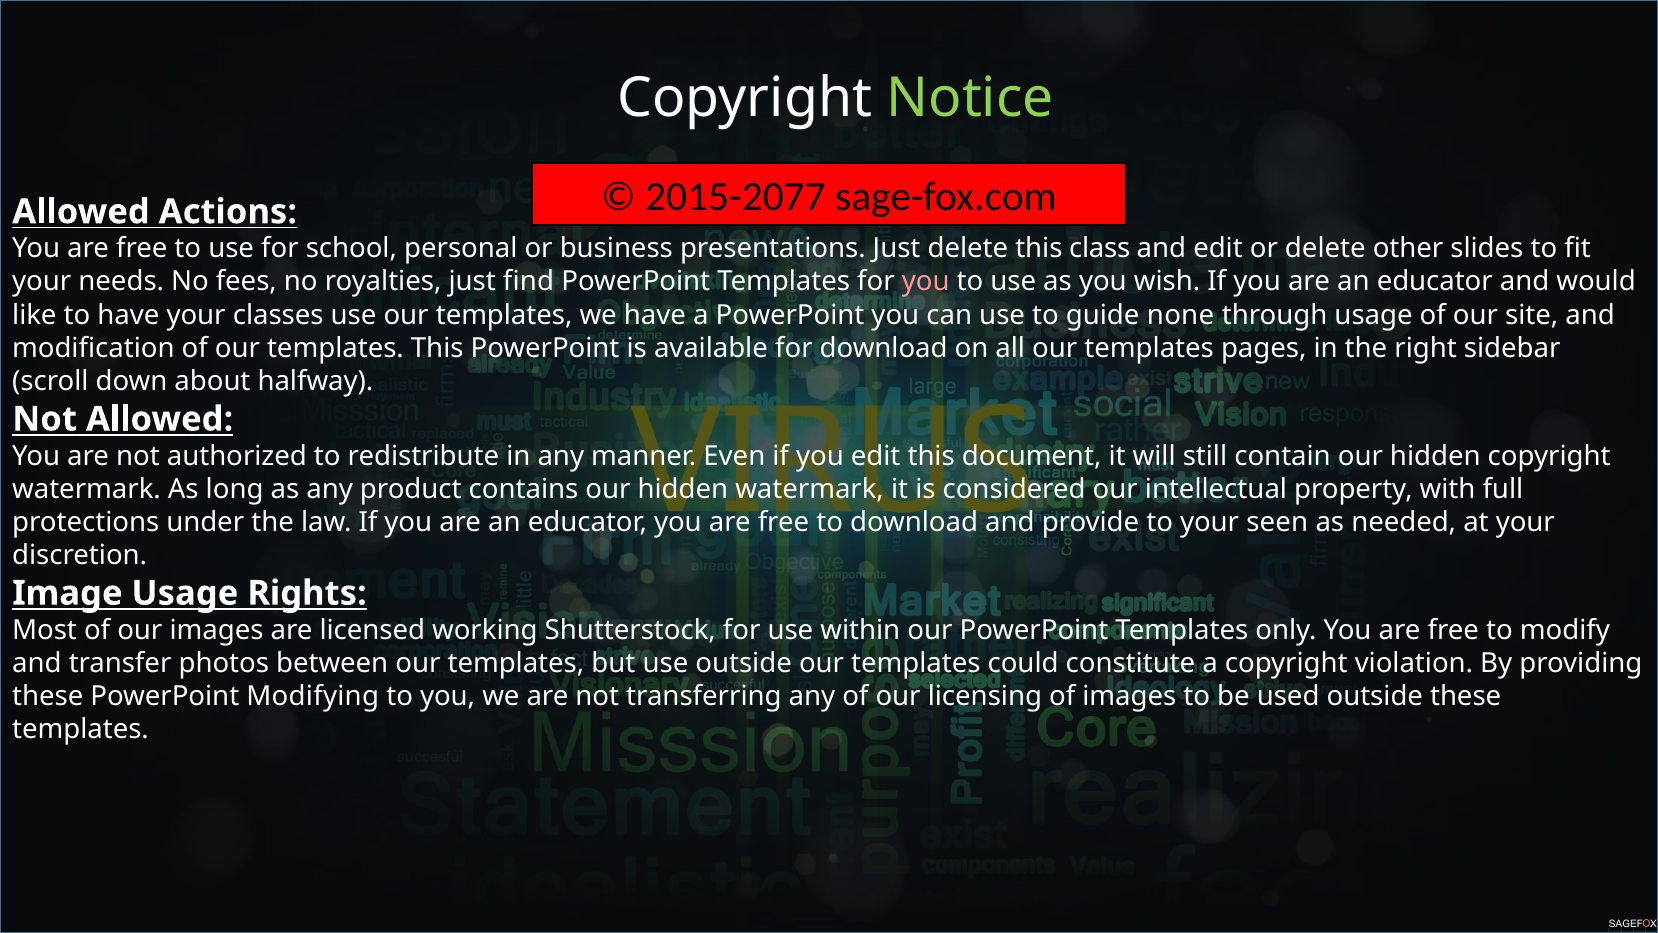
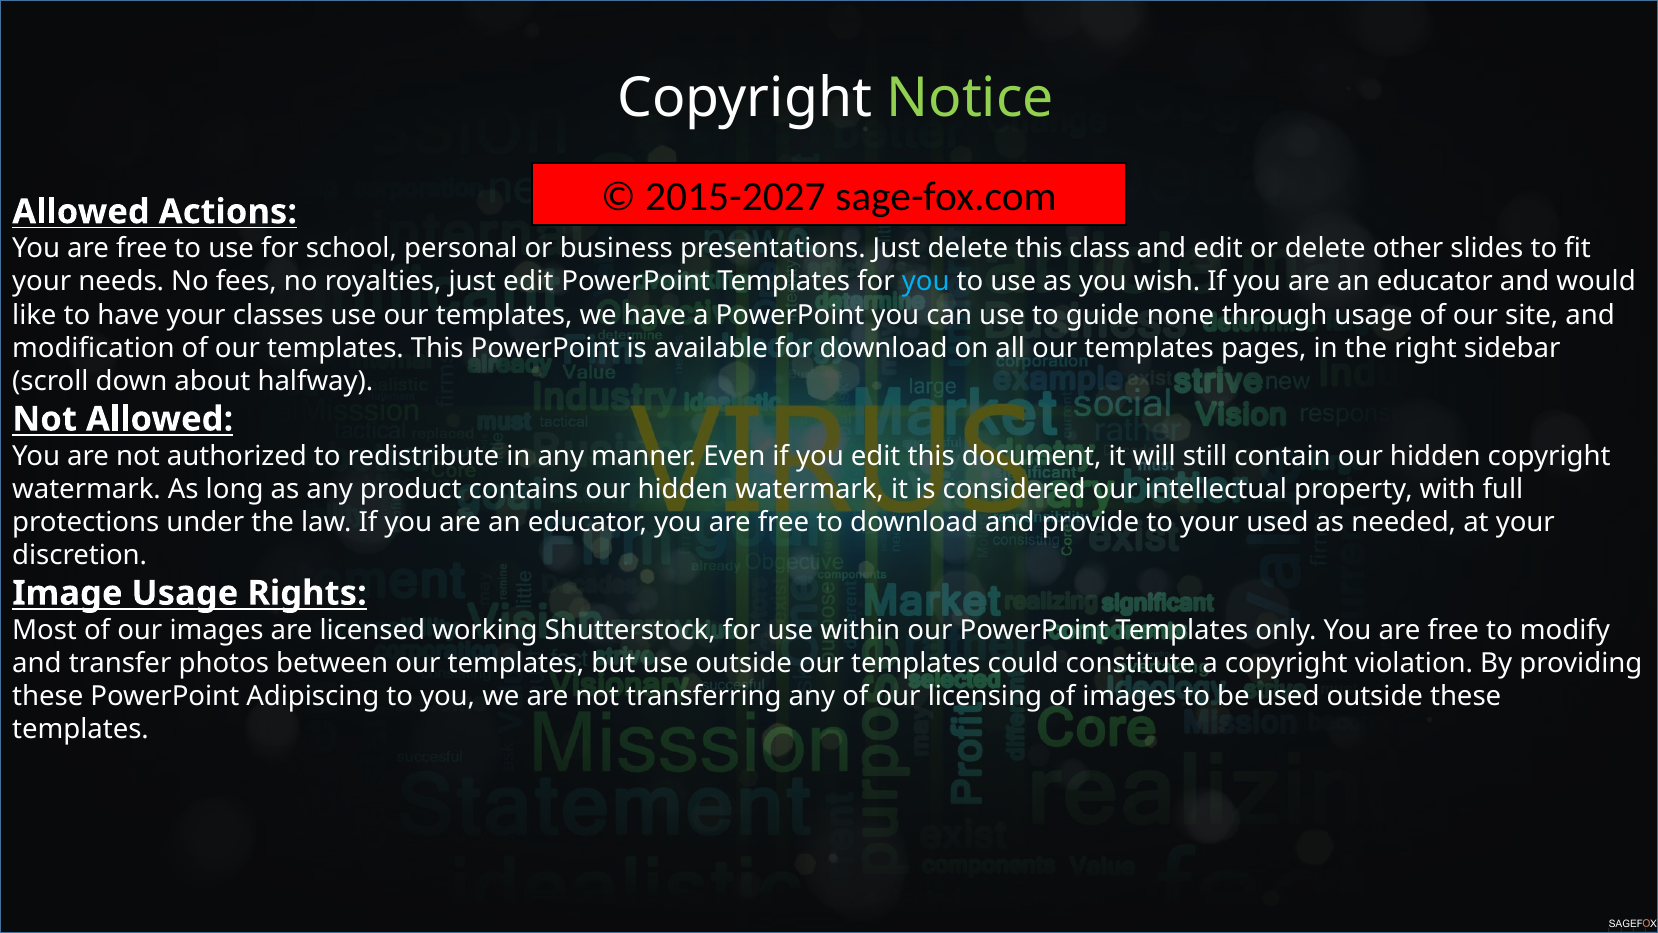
2015-2077: 2015-2077 -> 2015-2027
just find: find -> edit
you at (926, 282) colour: pink -> light blue
your seen: seen -> used
Modifying: Modifying -> Adipiscing
